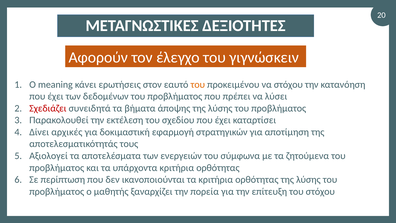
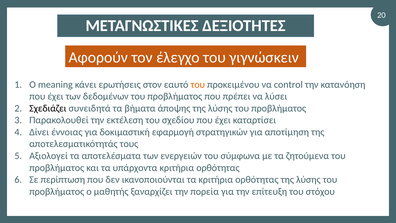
να στόχου: στόχου -> control
Σχεδιάζει colour: red -> black
αρχικές: αρχικές -> έννοιας
